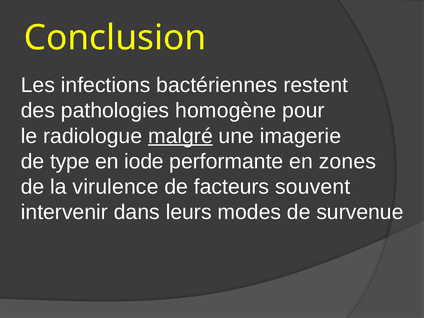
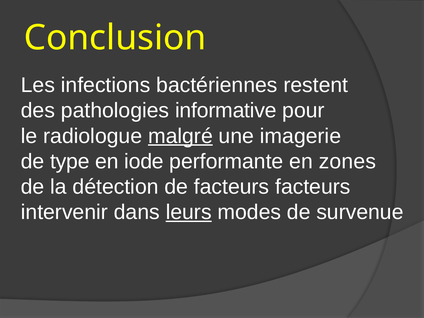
homogène: homogène -> informative
virulence: virulence -> détection
facteurs souvent: souvent -> facteurs
leurs underline: none -> present
